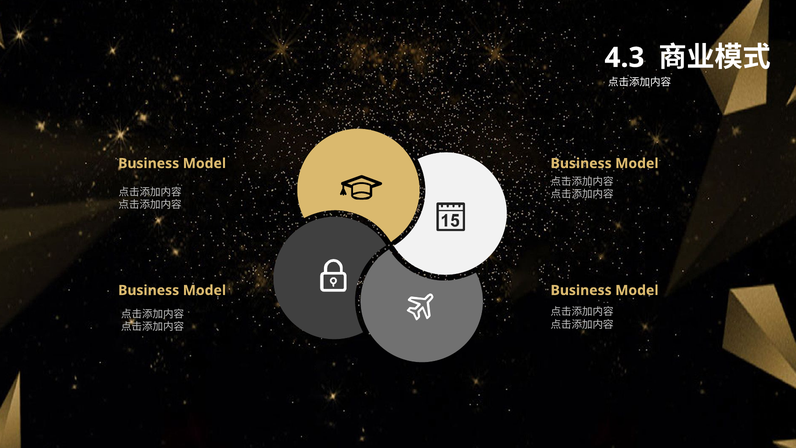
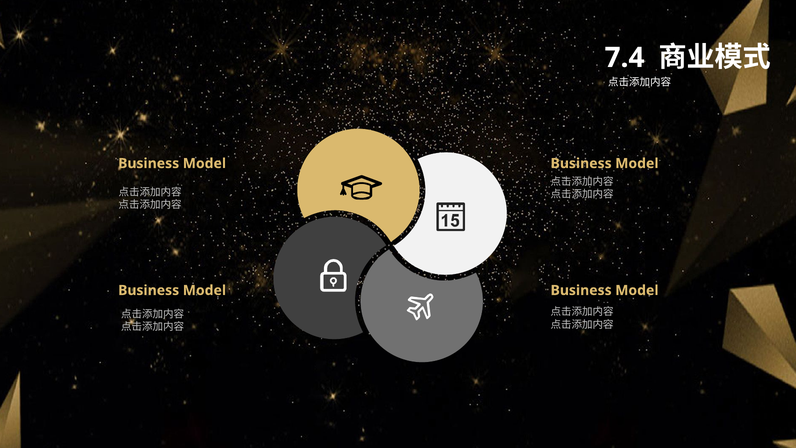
4.3: 4.3 -> 7.4
